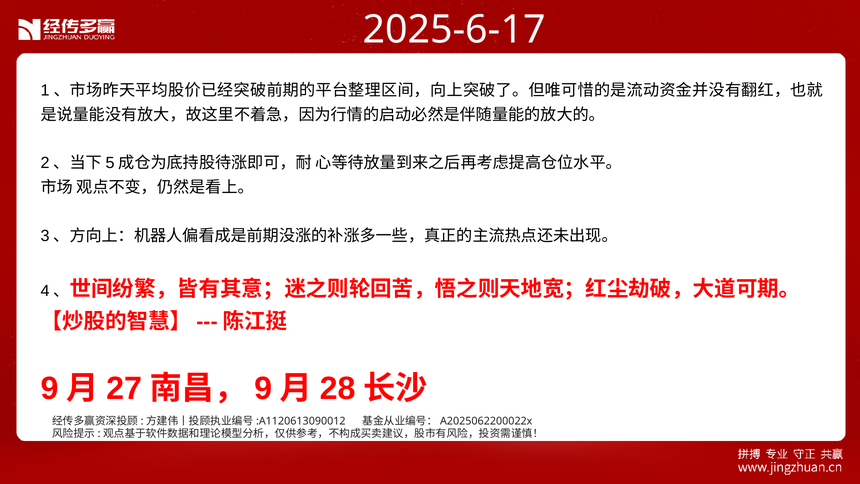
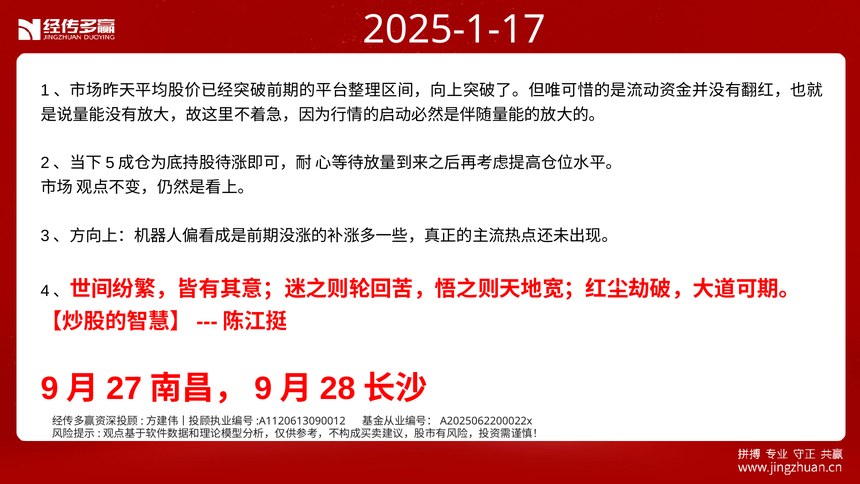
2025-6-17: 2025-6-17 -> 2025-1-17
